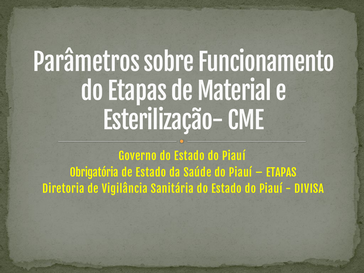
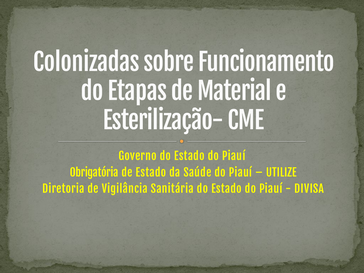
Parâmetros: Parâmetros -> Colonizadas
ETAPAS at (281, 173): ETAPAS -> UTILIZE
